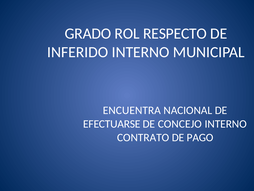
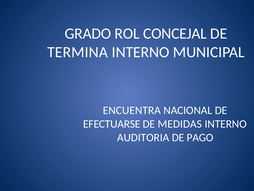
RESPECTO: RESPECTO -> CONCEJAL
INFERIDO: INFERIDO -> TERMINA
CONCEJO: CONCEJO -> MEDIDAS
CONTRATO: CONTRATO -> AUDITORIA
